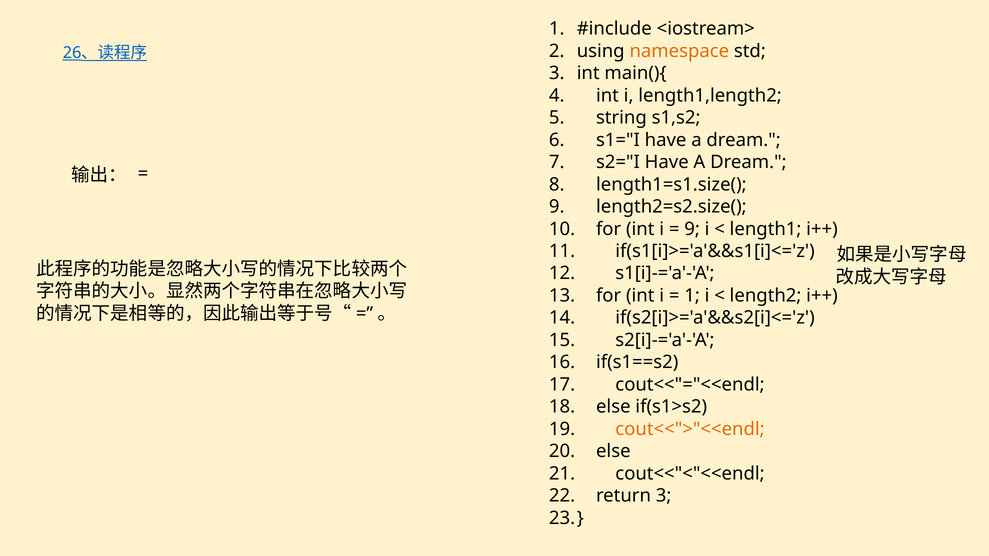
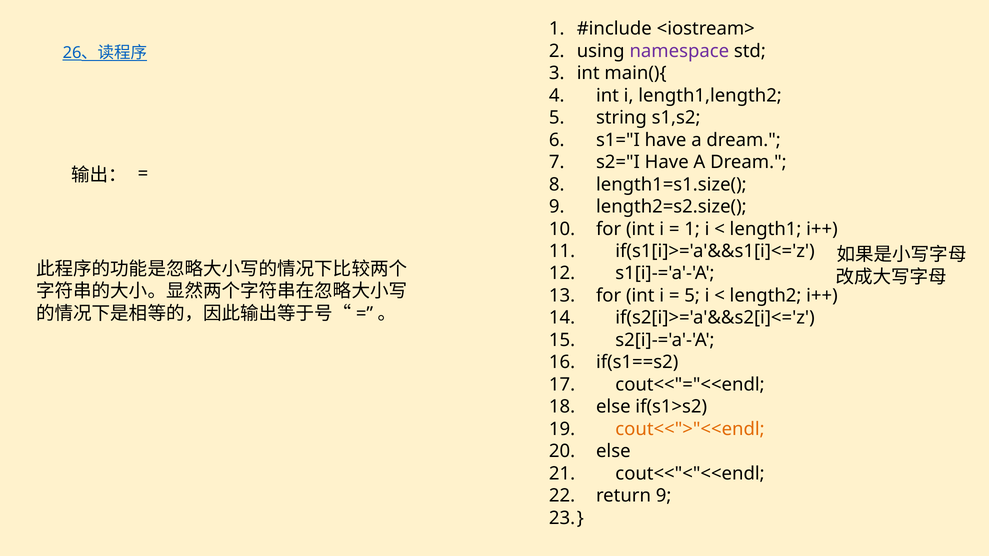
namespace colour: orange -> purple
9 at (692, 229): 9 -> 1
1 at (692, 296): 1 -> 5
return 3: 3 -> 9
